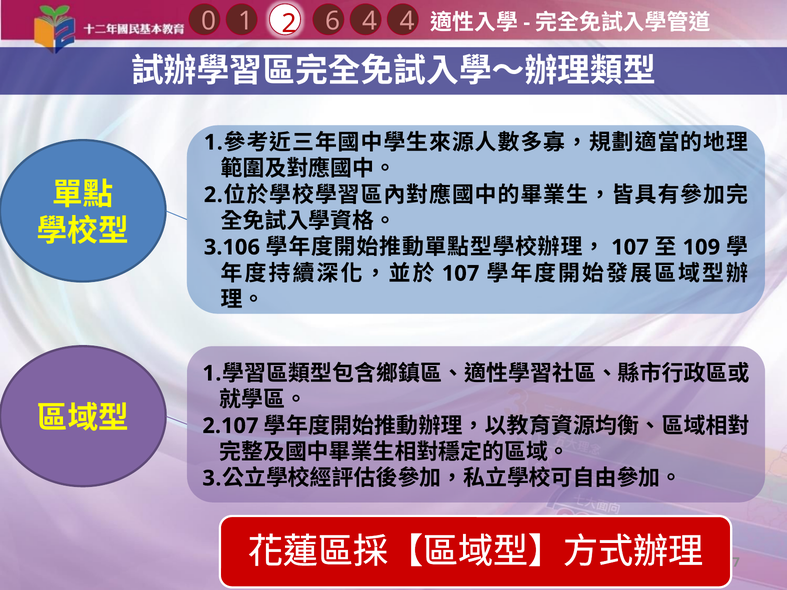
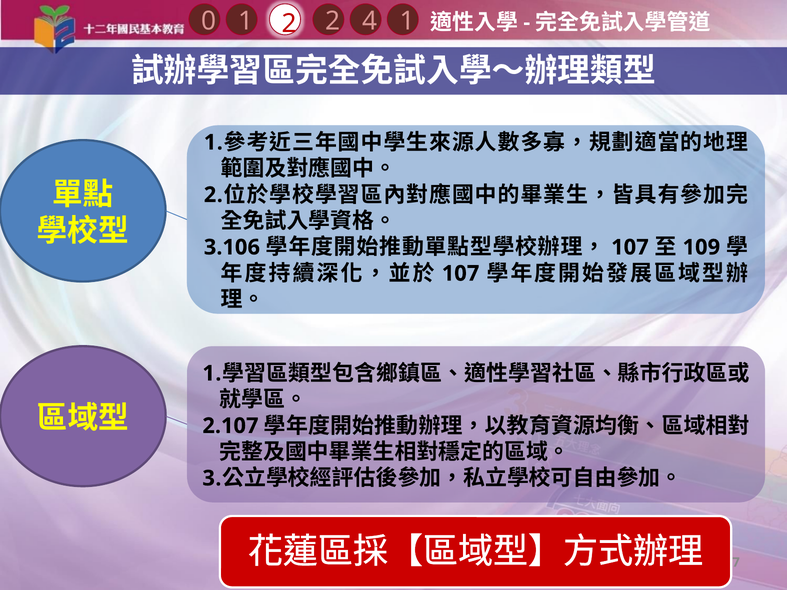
4 4: 4 -> 1
2 6: 6 -> 2
